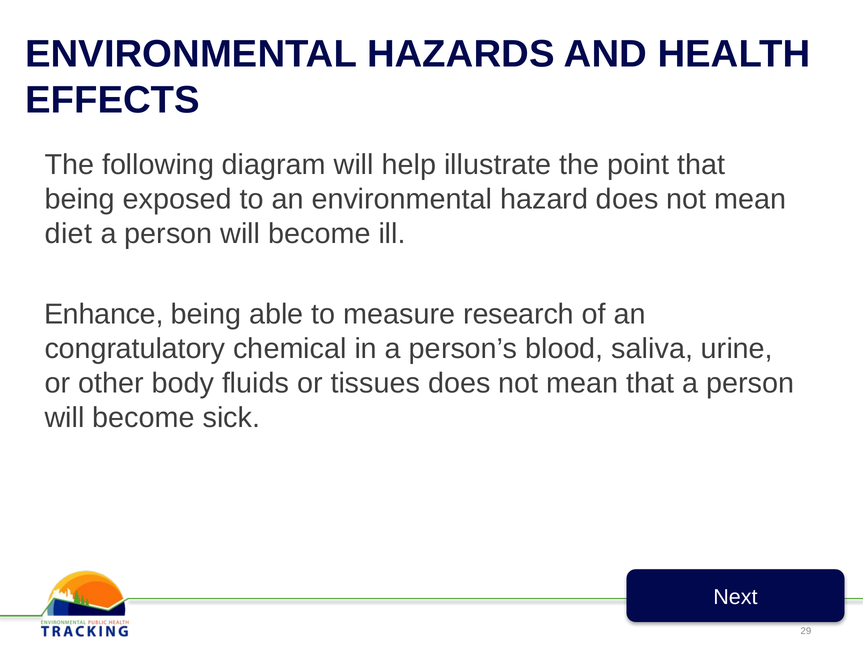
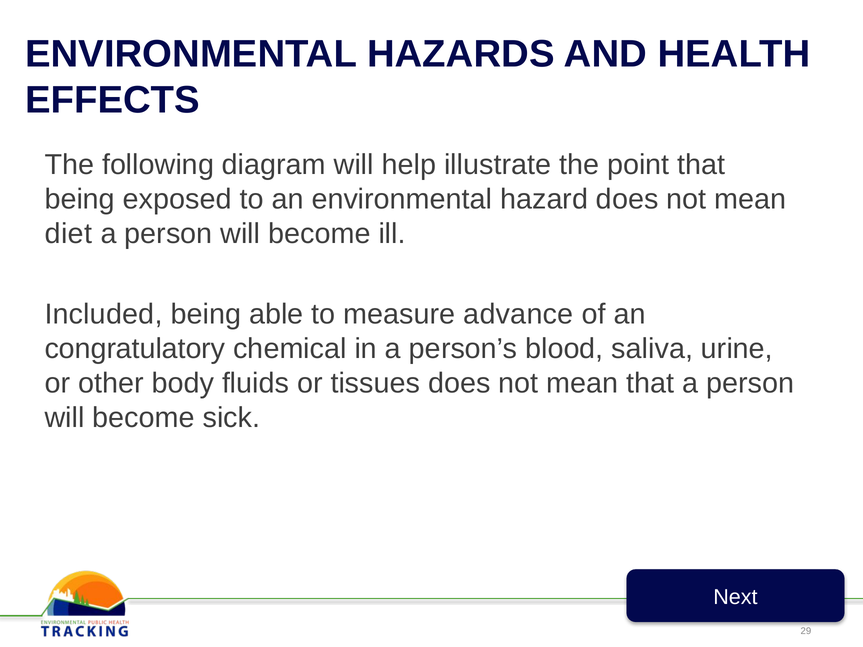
Enhance: Enhance -> Included
research: research -> advance
